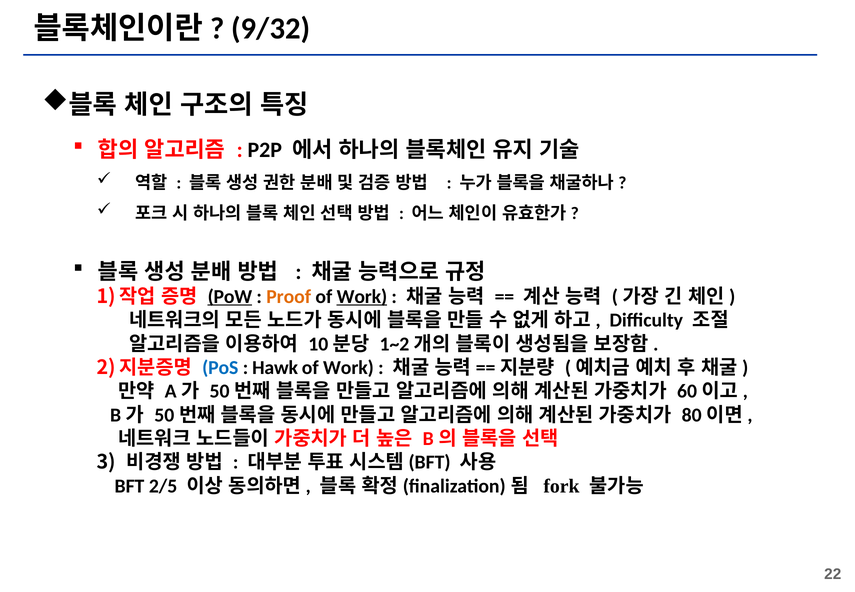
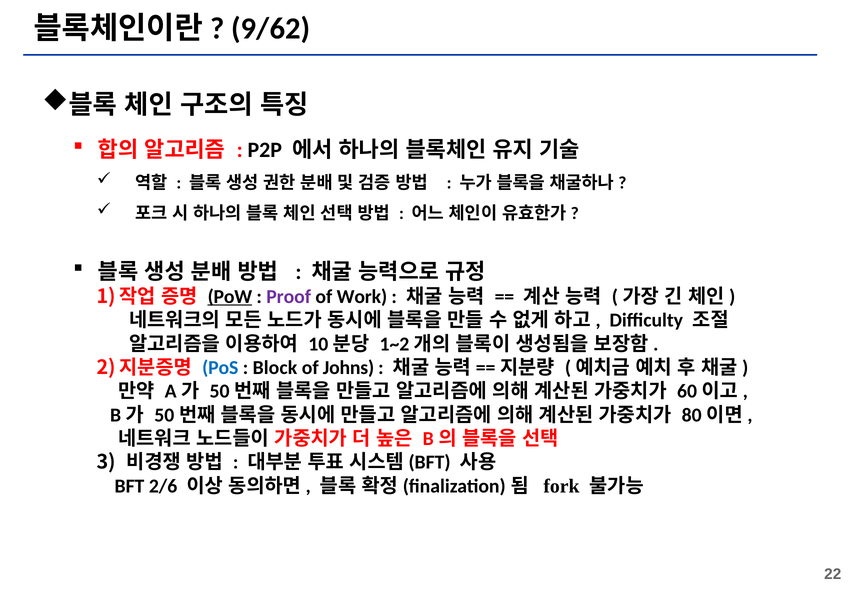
9/32: 9/32 -> 9/62
Proof colour: orange -> purple
Work at (362, 297) underline: present -> none
Hawk: Hawk -> Block
Work at (348, 368): Work -> Johns
2/5: 2/5 -> 2/6
